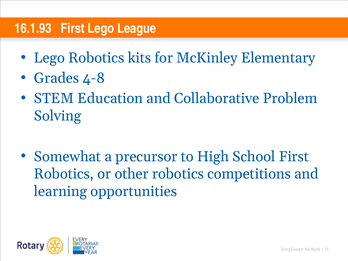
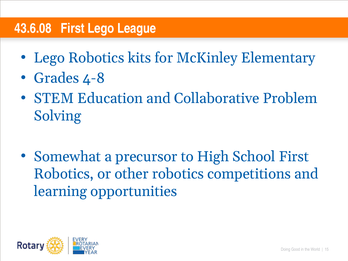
16.1.93: 16.1.93 -> 43.6.08
